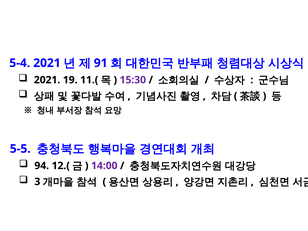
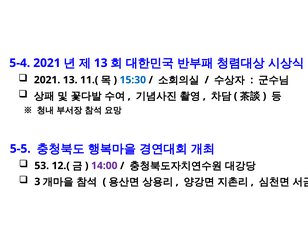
91 at (101, 63): 91 -> 13
2021 19: 19 -> 13
15:30 colour: purple -> blue
94: 94 -> 53
